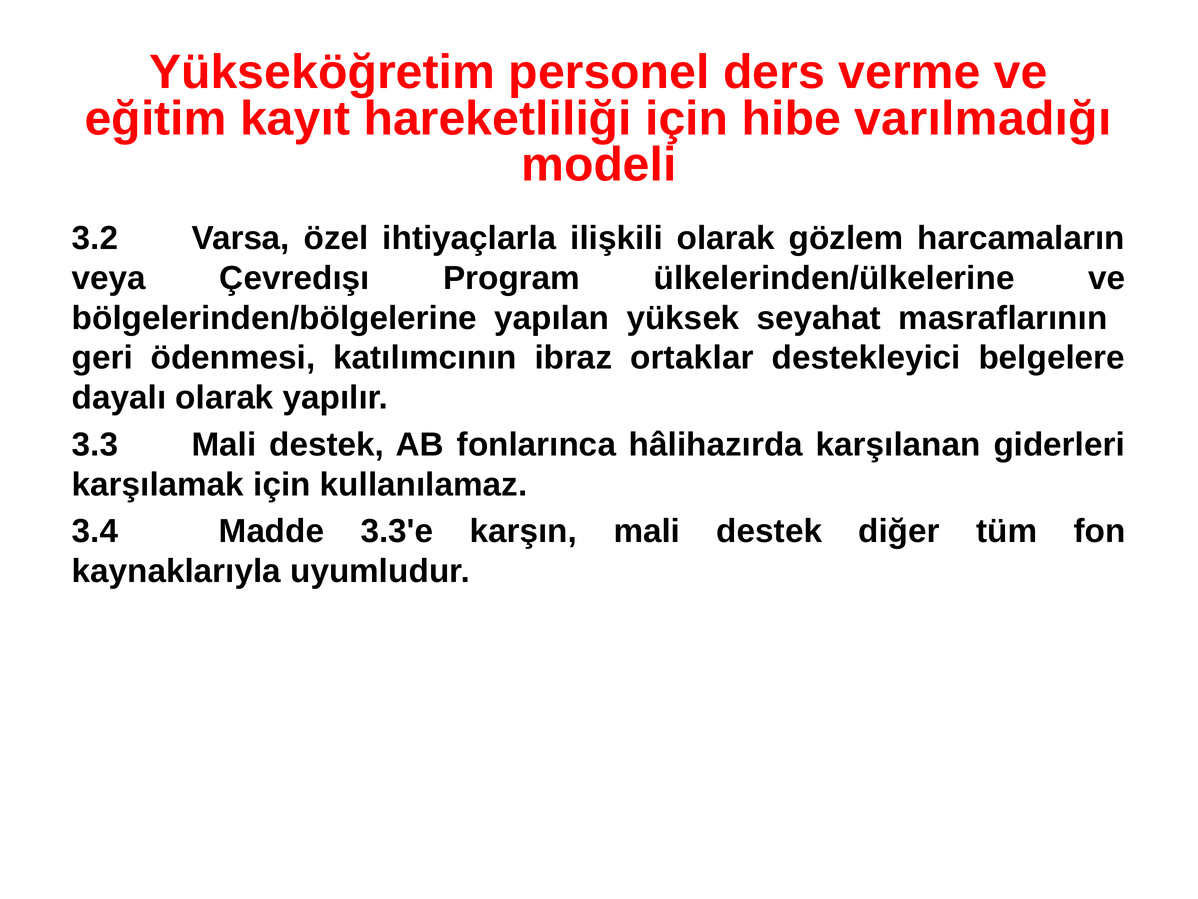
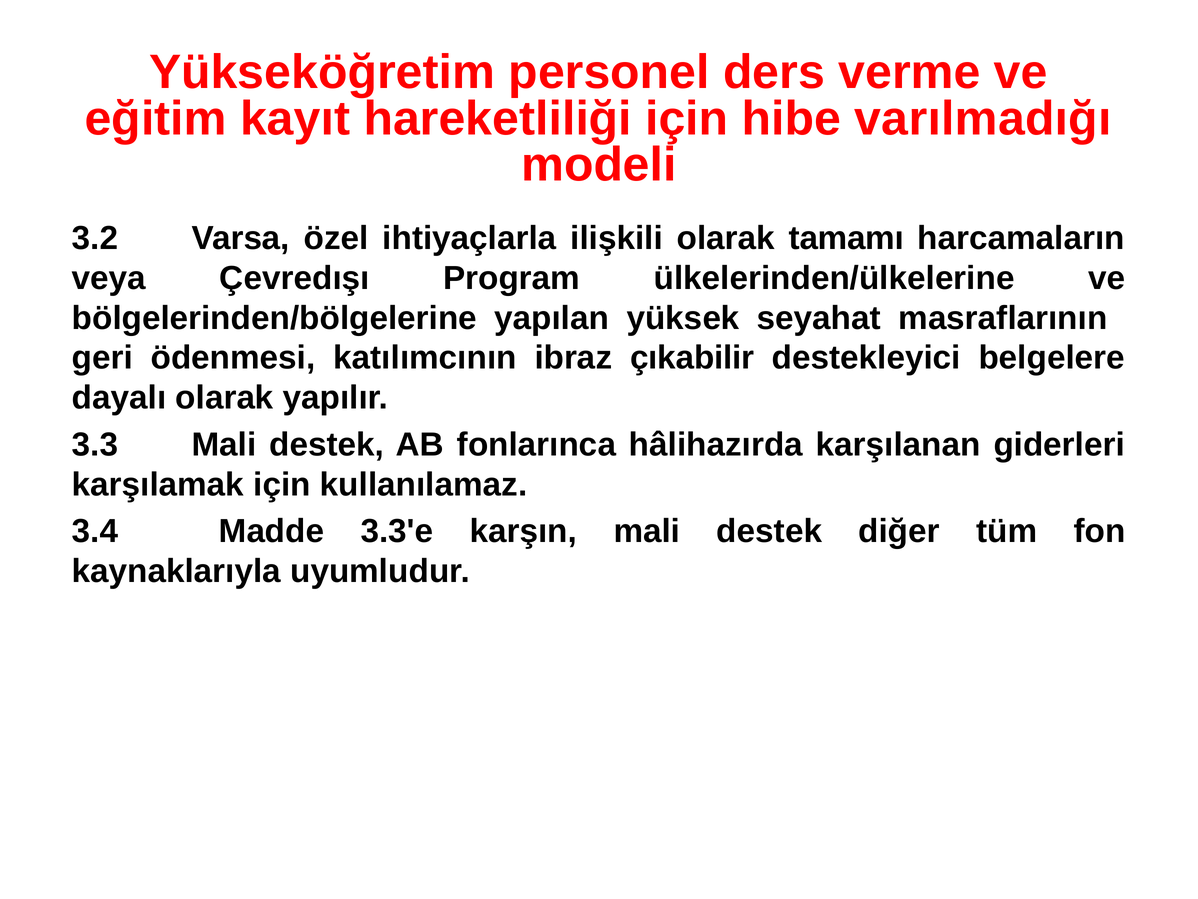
gözlem: gözlem -> tamamı
ortaklar: ortaklar -> çıkabilir
